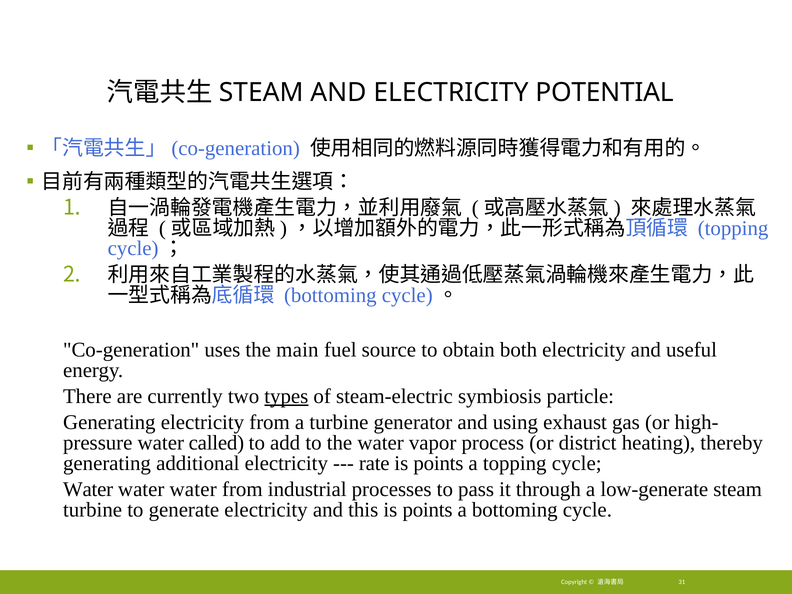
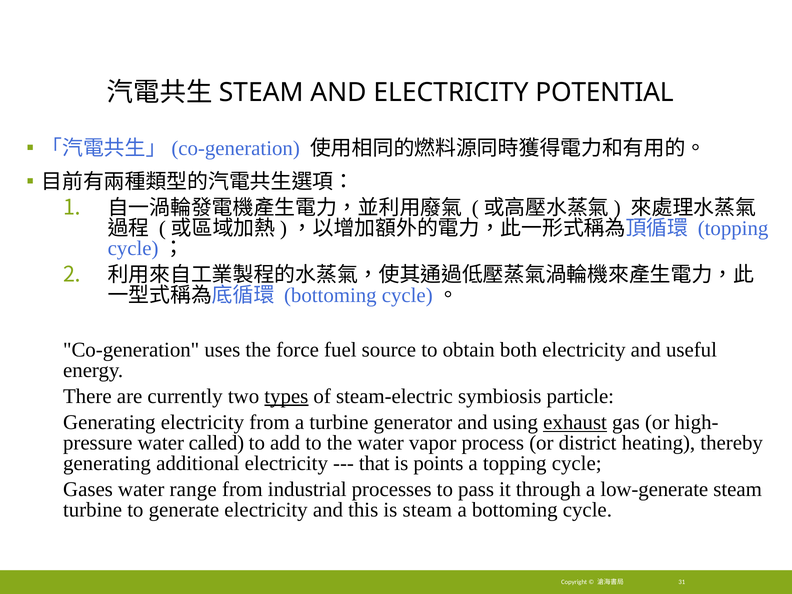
main: main -> force
exhaust underline: none -> present
rate: rate -> that
Water at (88, 489): Water -> Gases
water at (193, 489): water -> range
this is points: points -> steam
